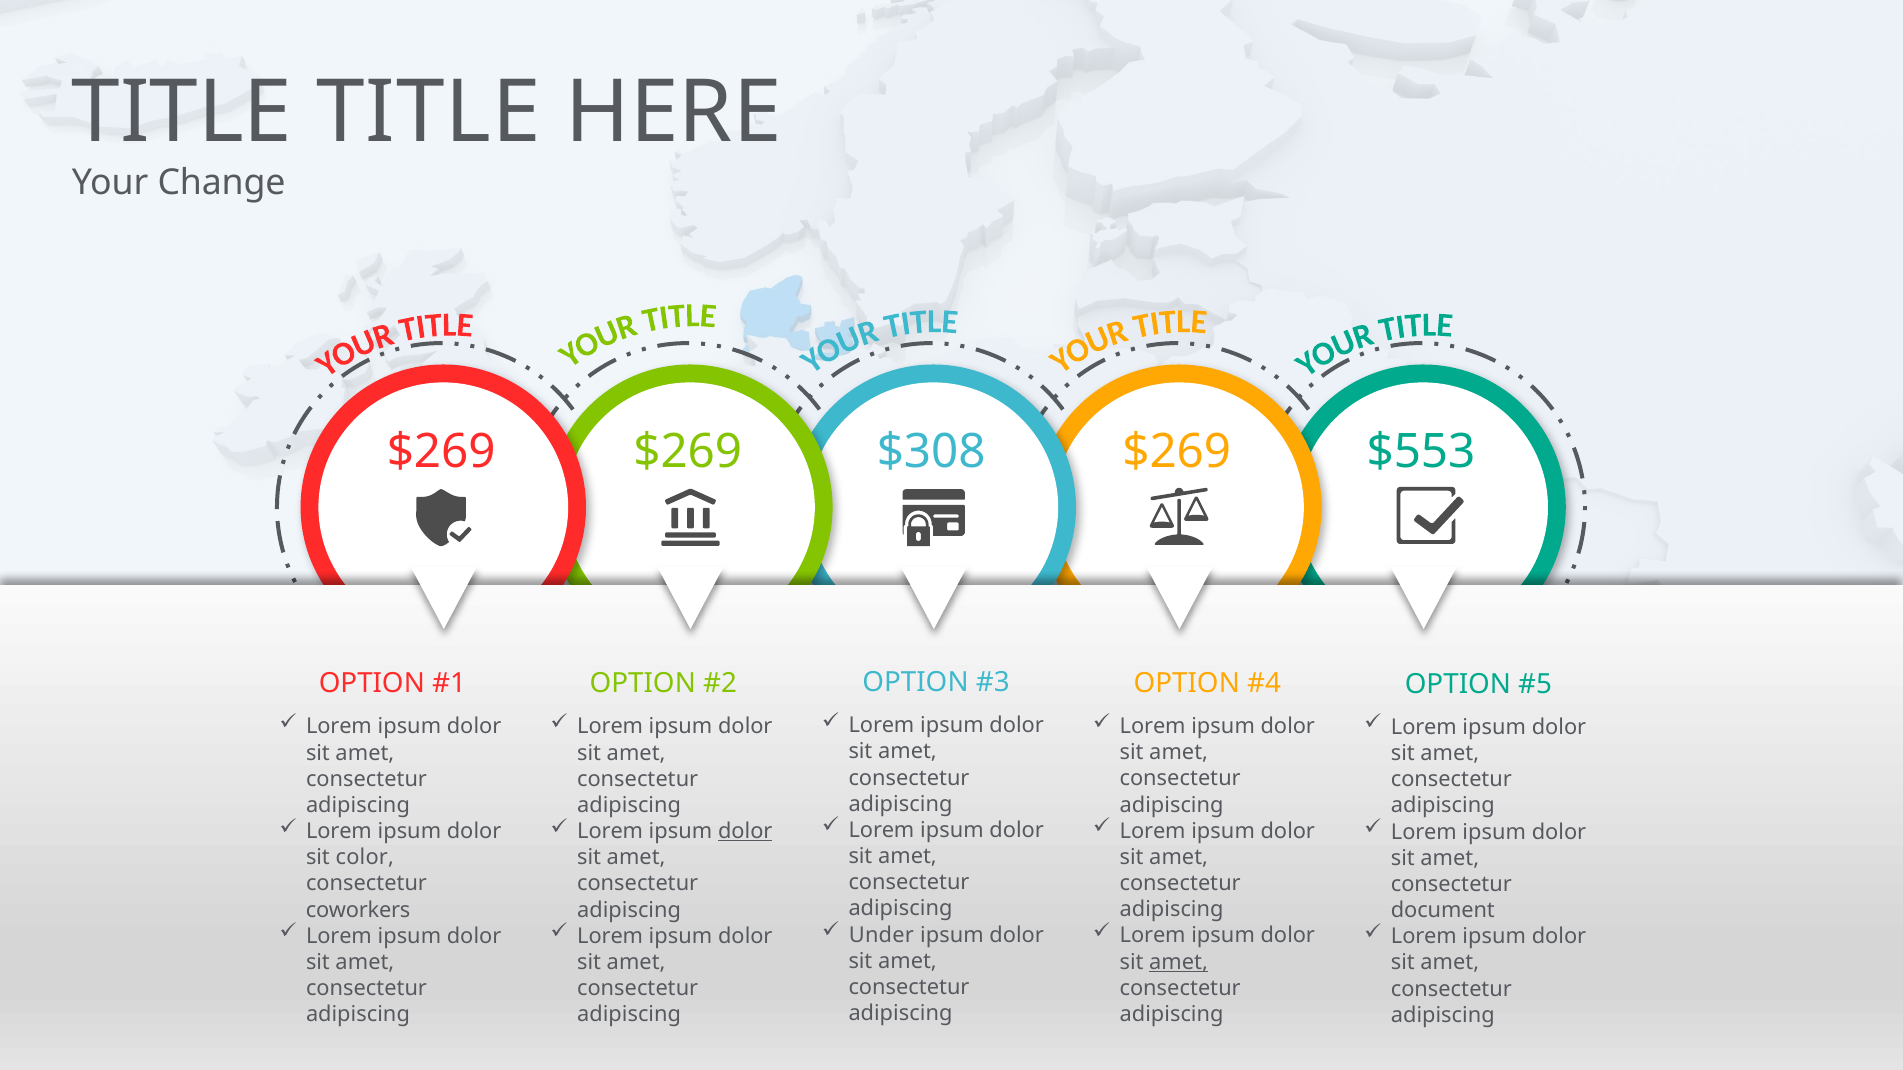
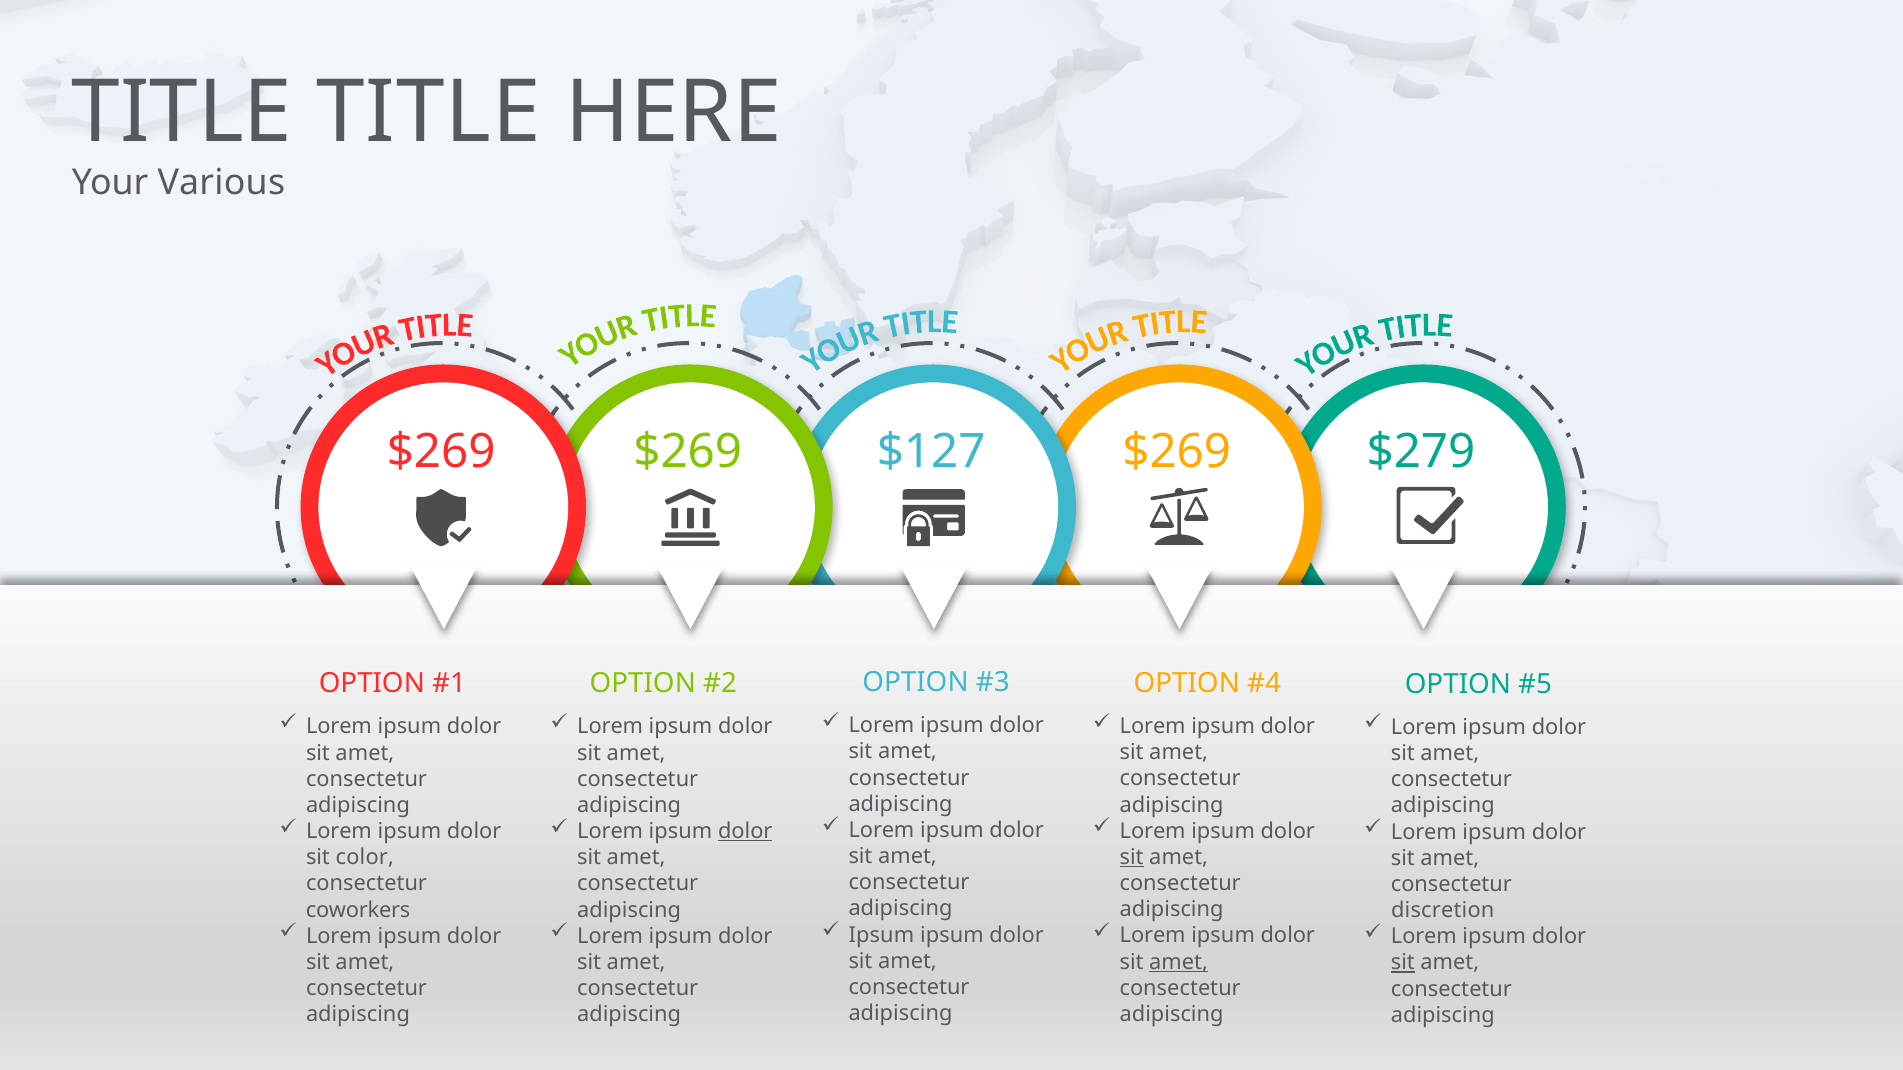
Change: Change -> Various
$308: $308 -> $127
$553: $553 -> $279
sit at (1132, 858) underline: none -> present
document: document -> discretion
Under at (881, 935): Under -> Ipsum
sit at (1403, 963) underline: none -> present
